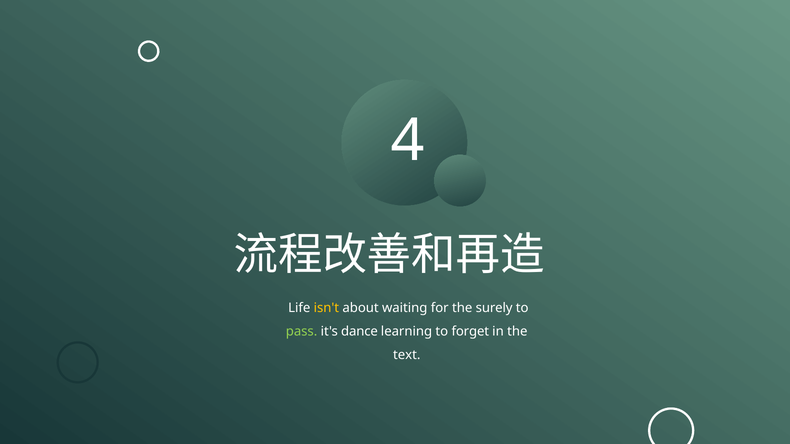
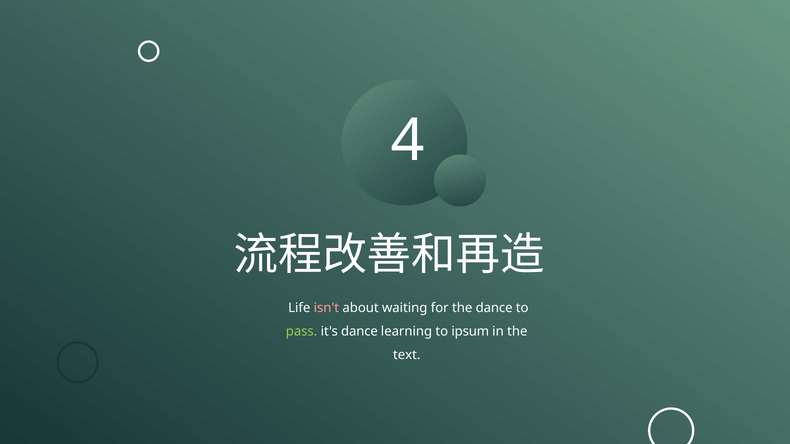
isn't colour: yellow -> pink
the surely: surely -> dance
forget: forget -> ipsum
